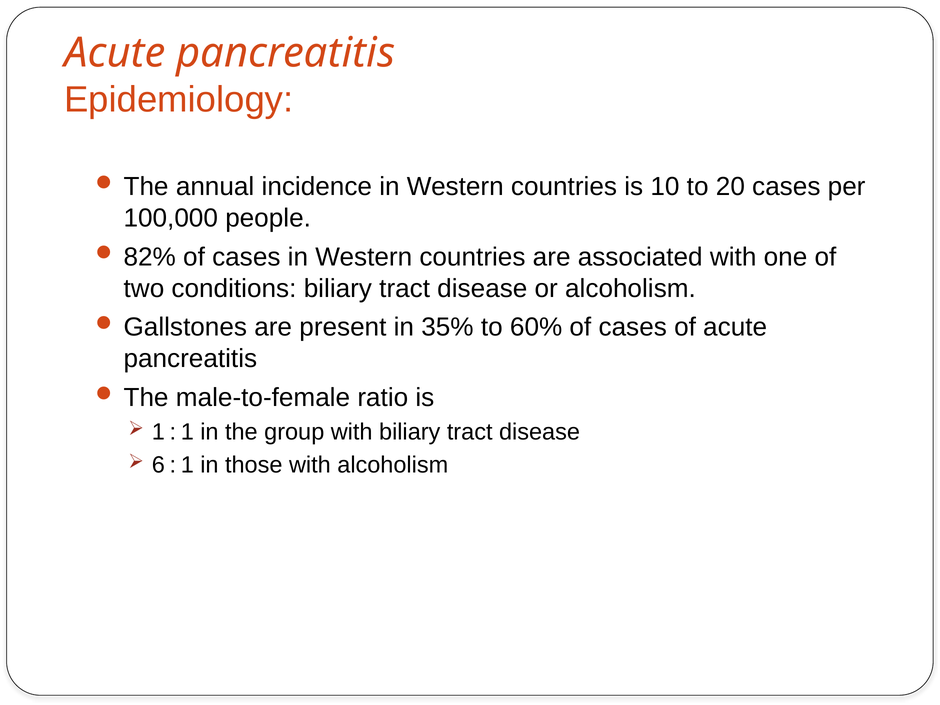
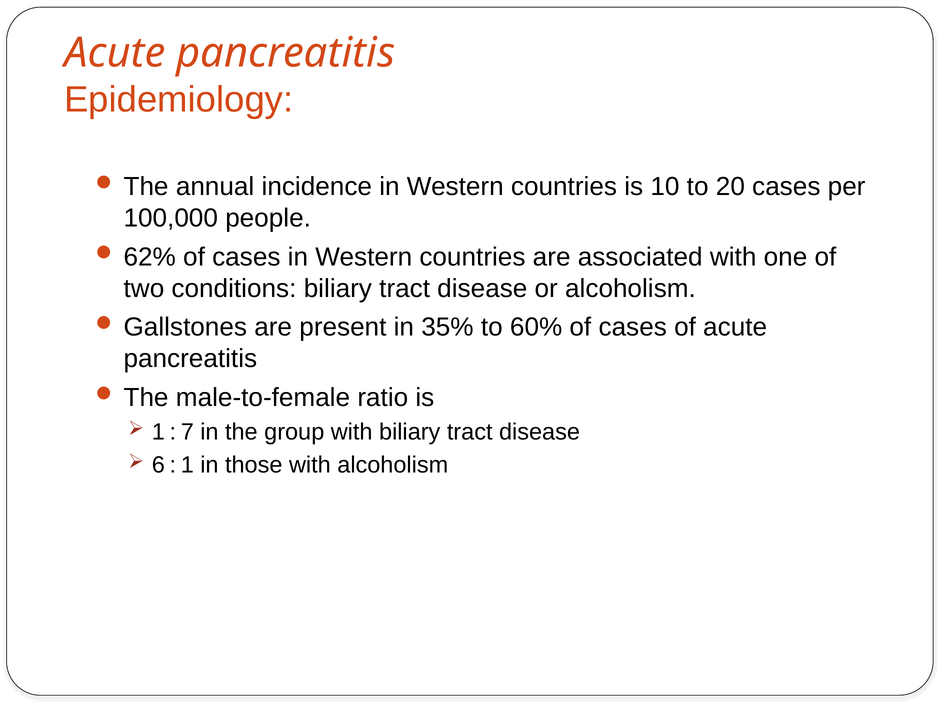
82%: 82% -> 62%
1 at (187, 432): 1 -> 7
